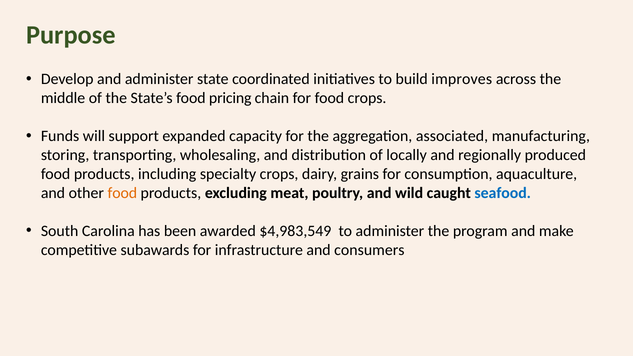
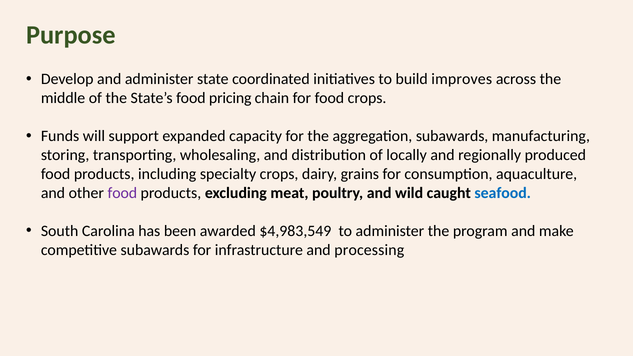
aggregation associated: associated -> subawards
food at (122, 193) colour: orange -> purple
consumers: consumers -> processing
